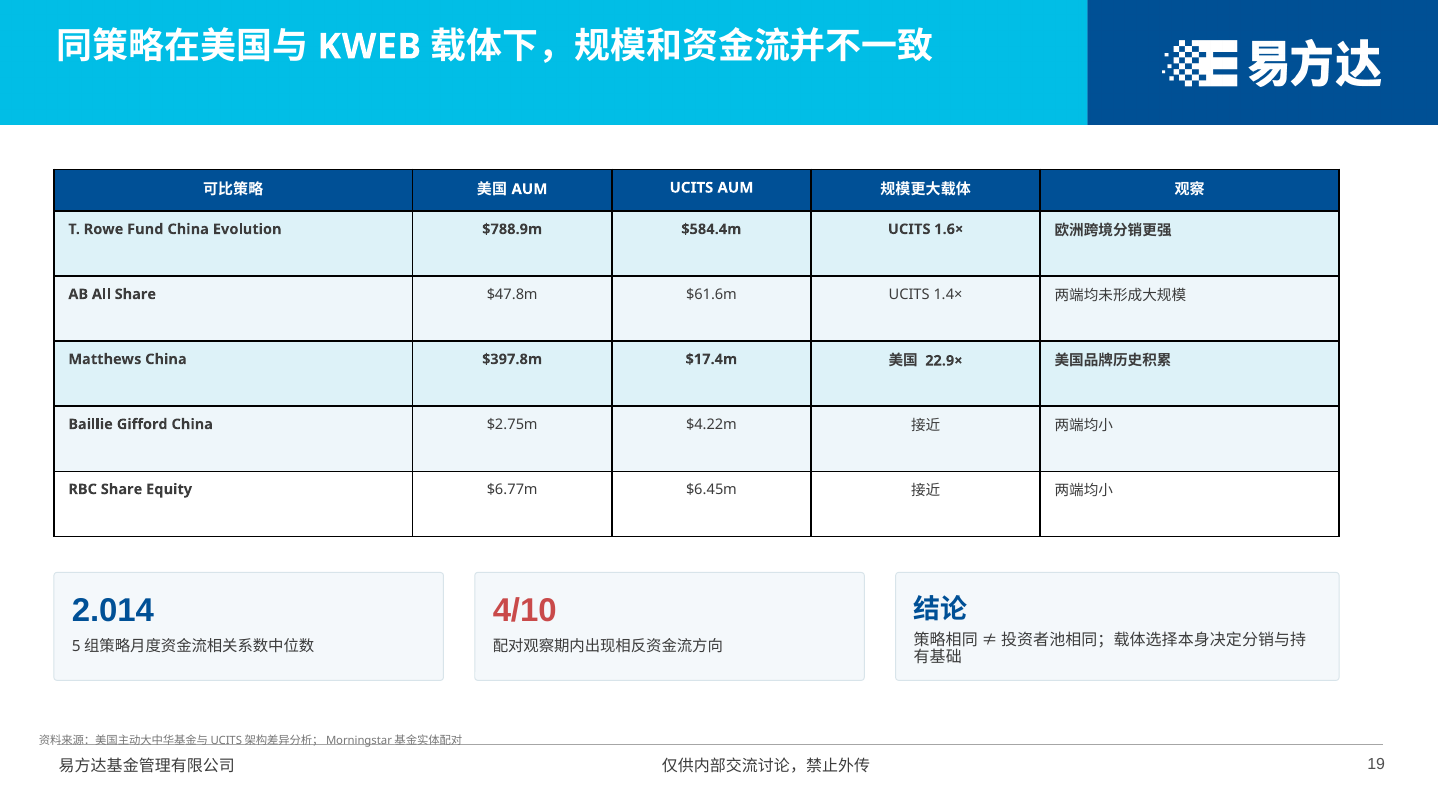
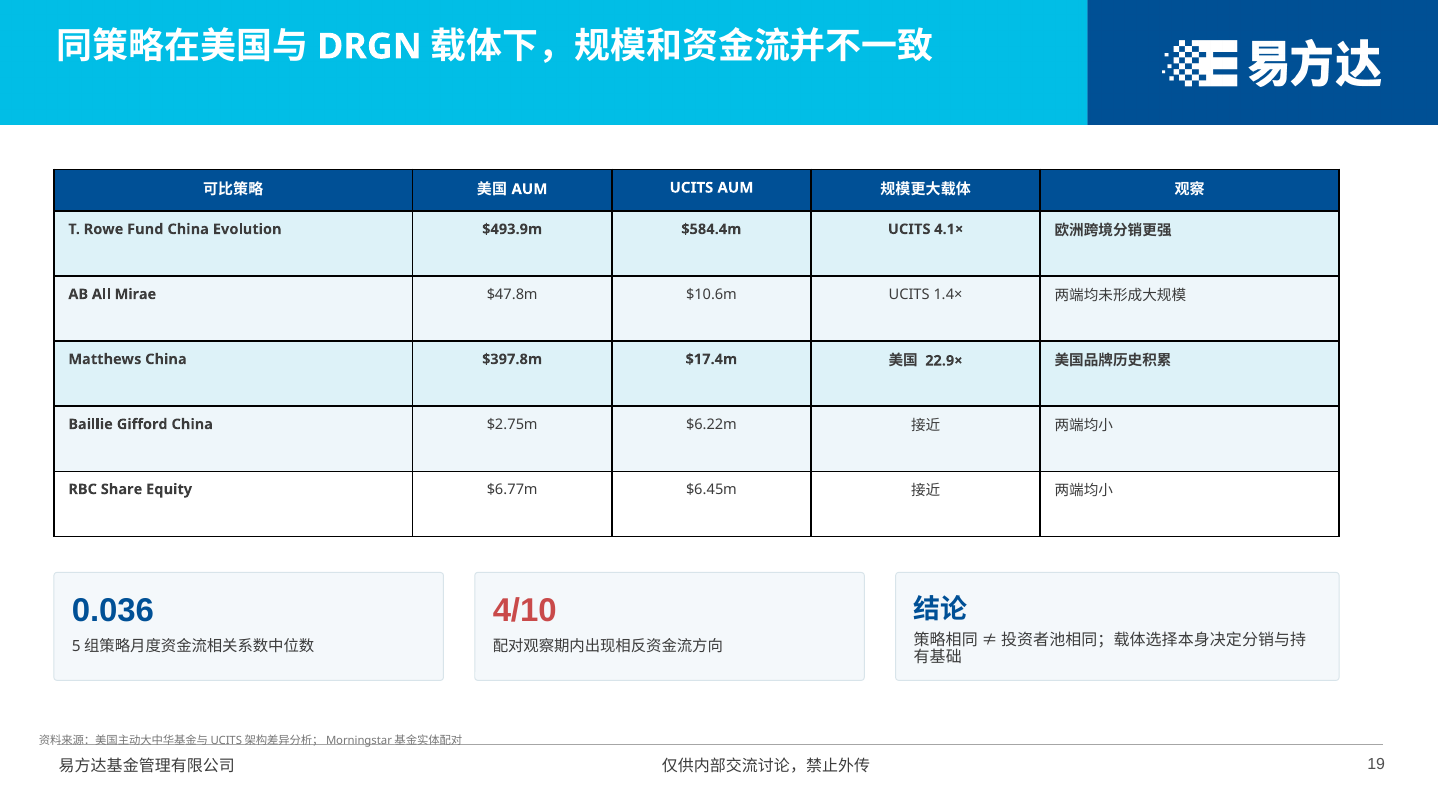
KWEB: KWEB -> DRGN
$788.9m: $788.9m -> $493.9m
1.6×: 1.6× -> 4.1×
All Share: Share -> Mirae
$61.6m: $61.6m -> $10.6m
$4.22m: $4.22m -> $6.22m
2.014: 2.014 -> 0.036
